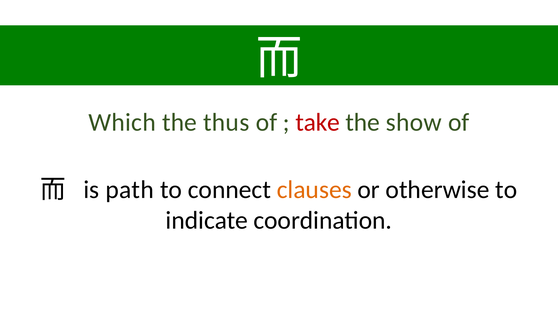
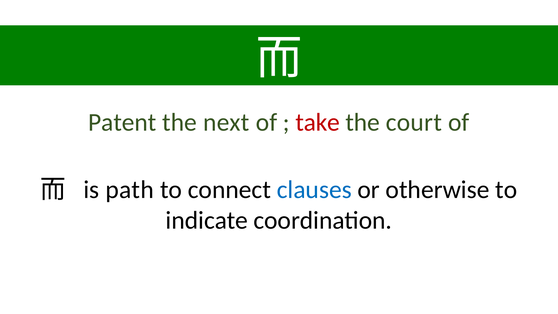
Which: Which -> Patent
thus: thus -> next
show: show -> court
clauses colour: orange -> blue
